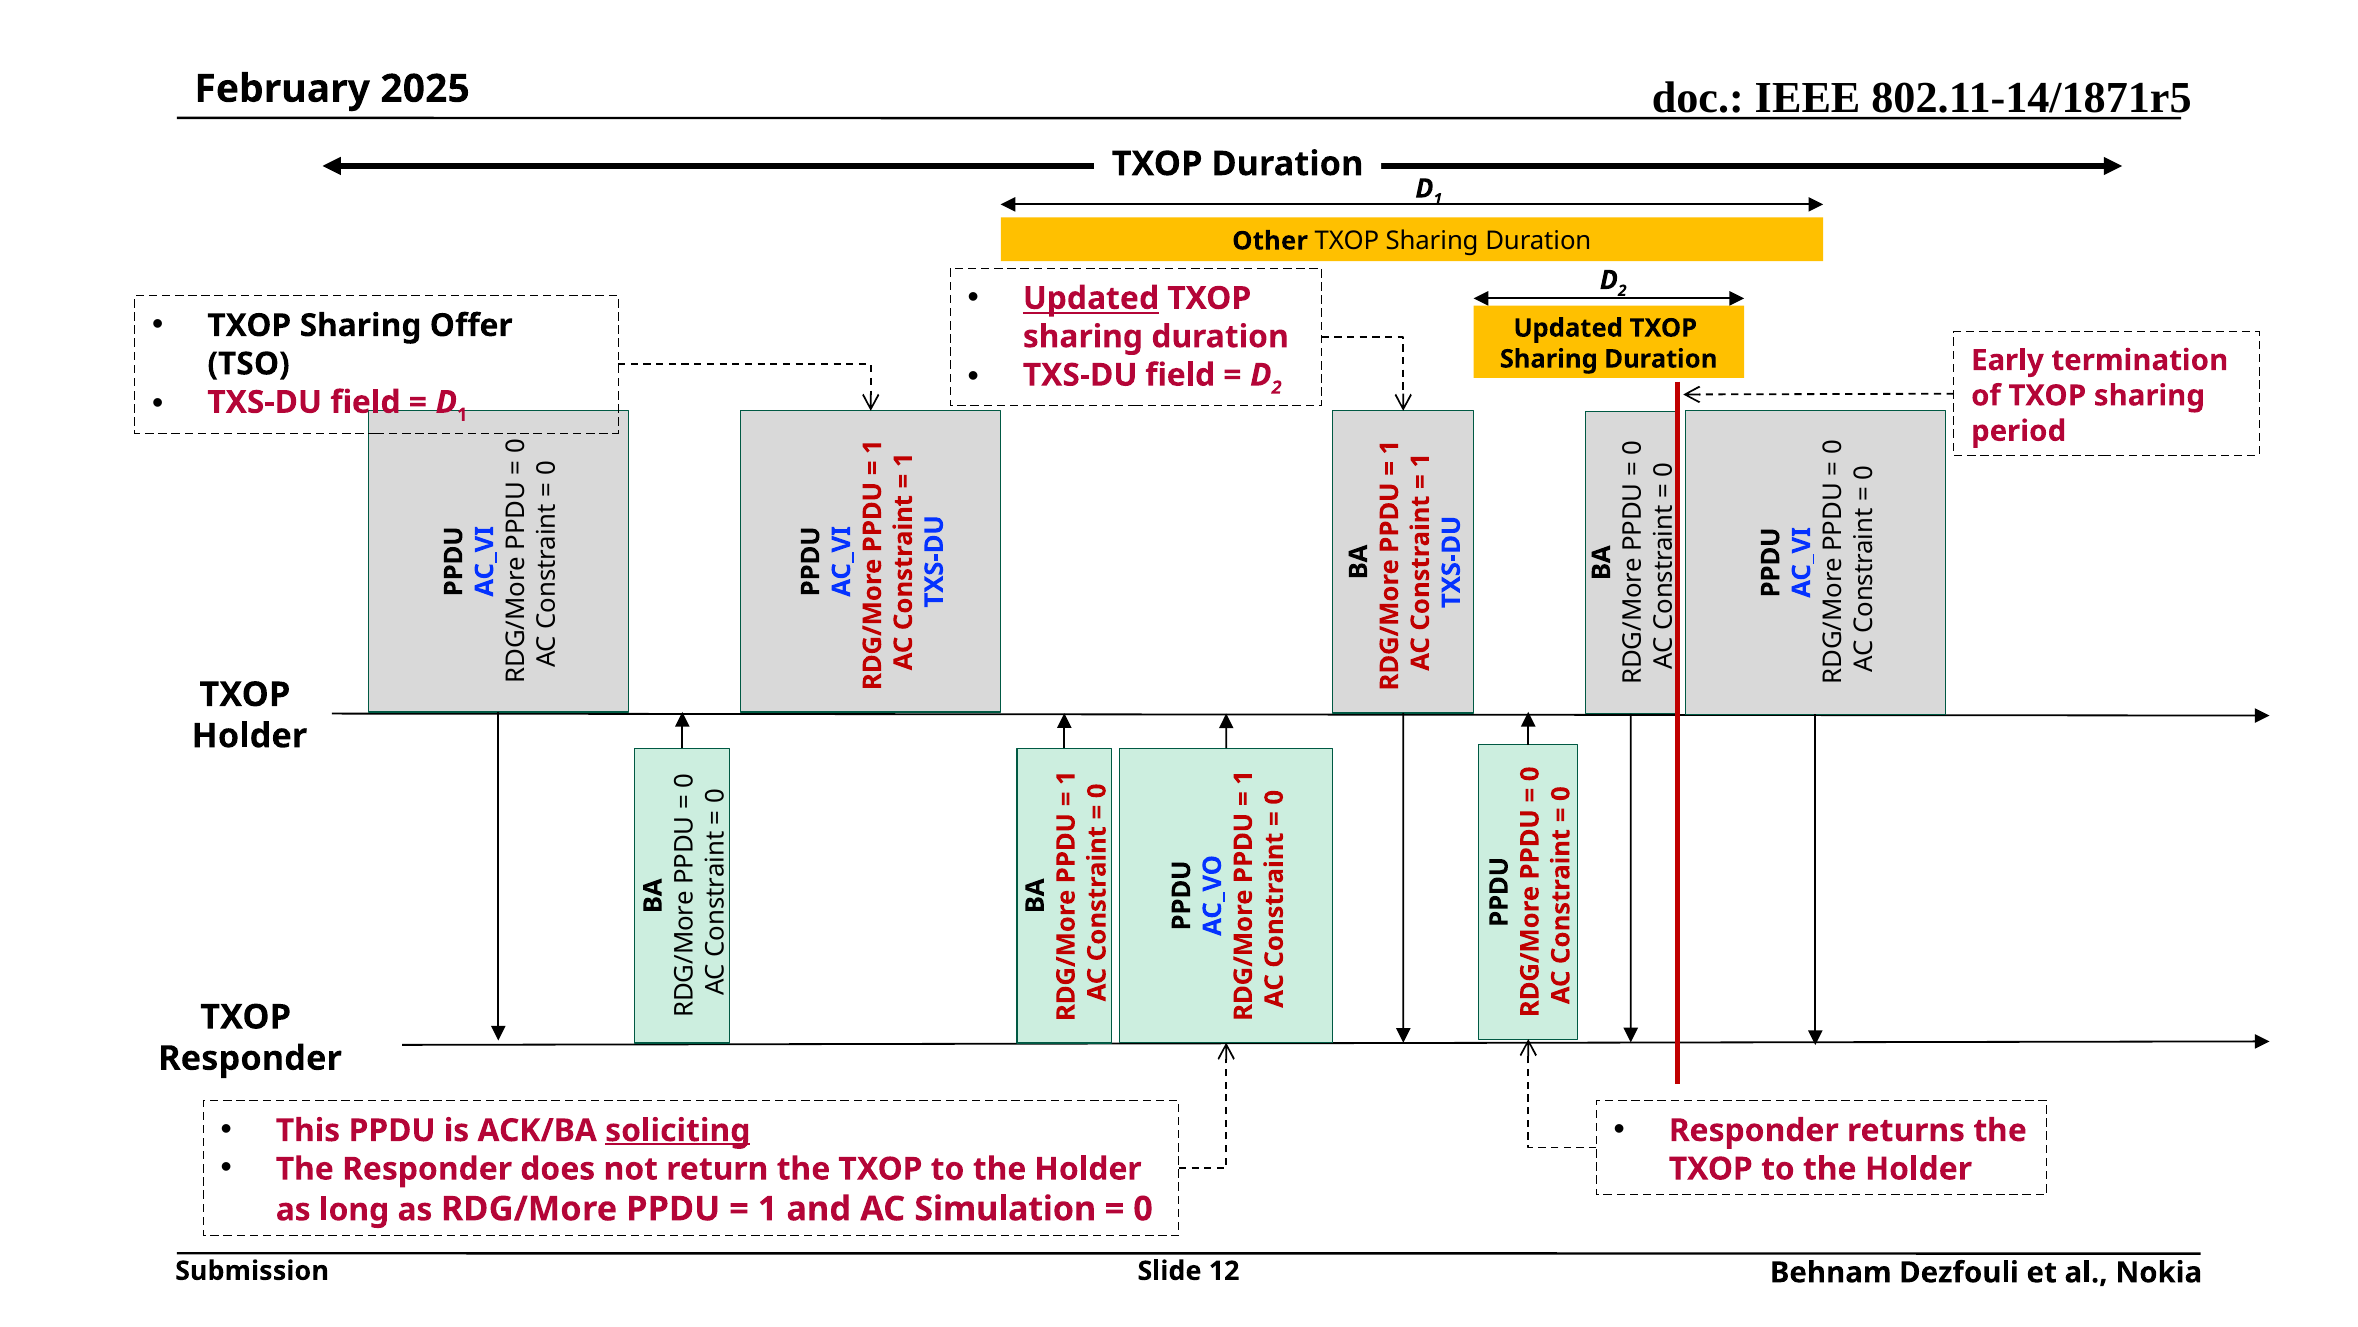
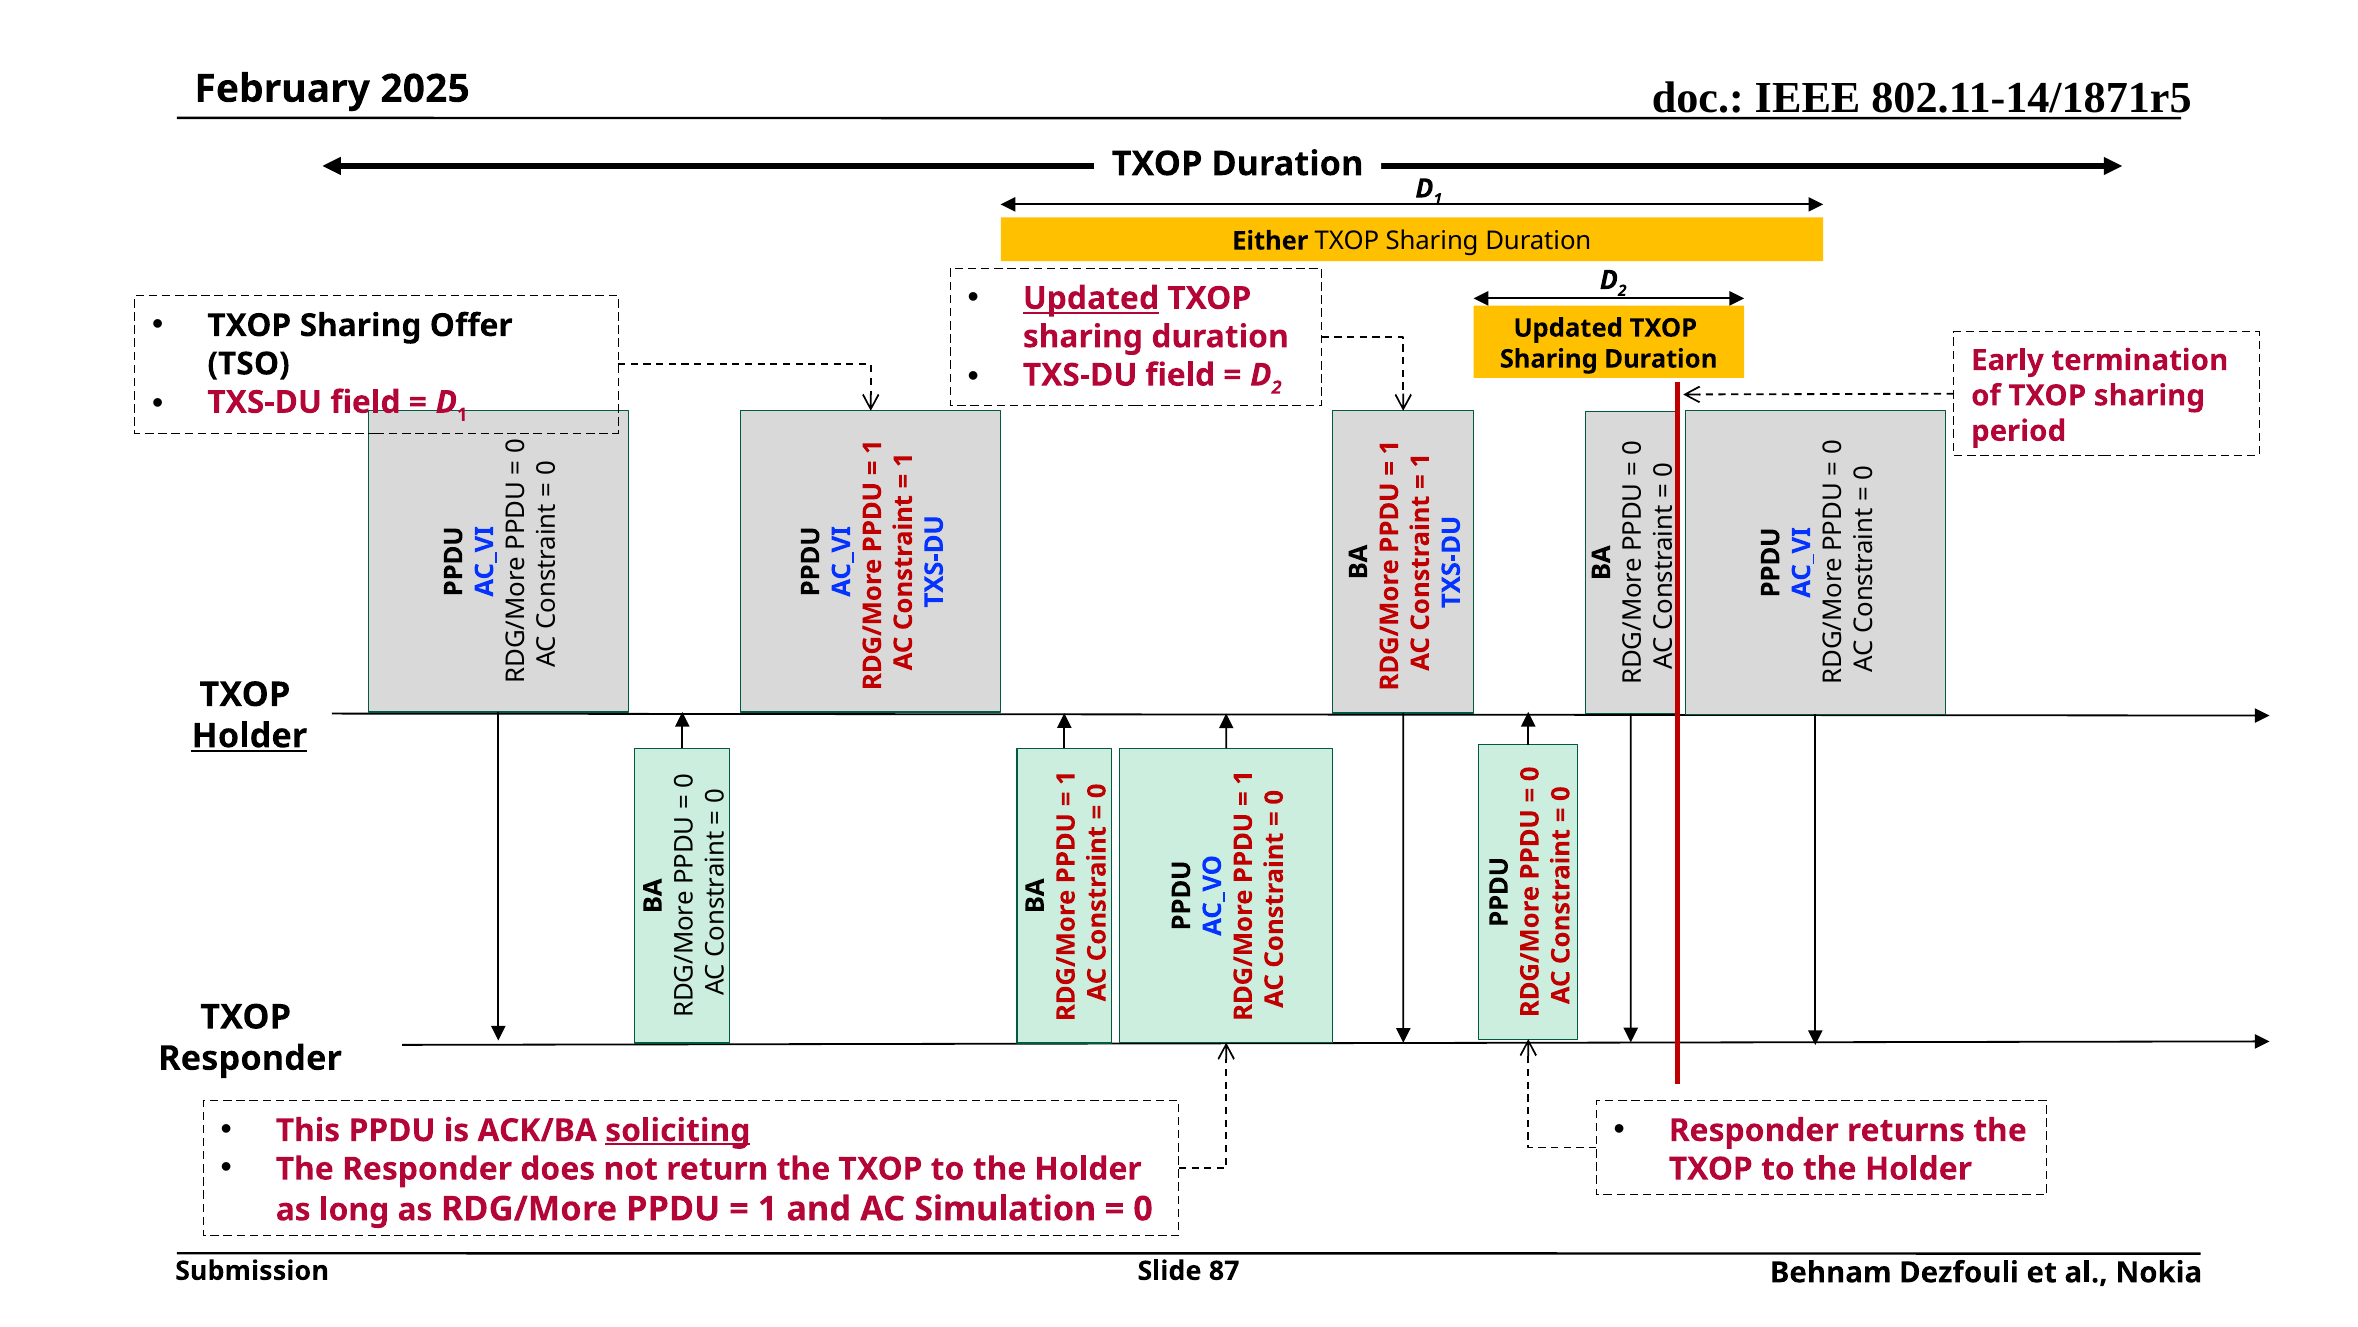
Other: Other -> Either
Holder at (249, 736) underline: none -> present
12: 12 -> 87
